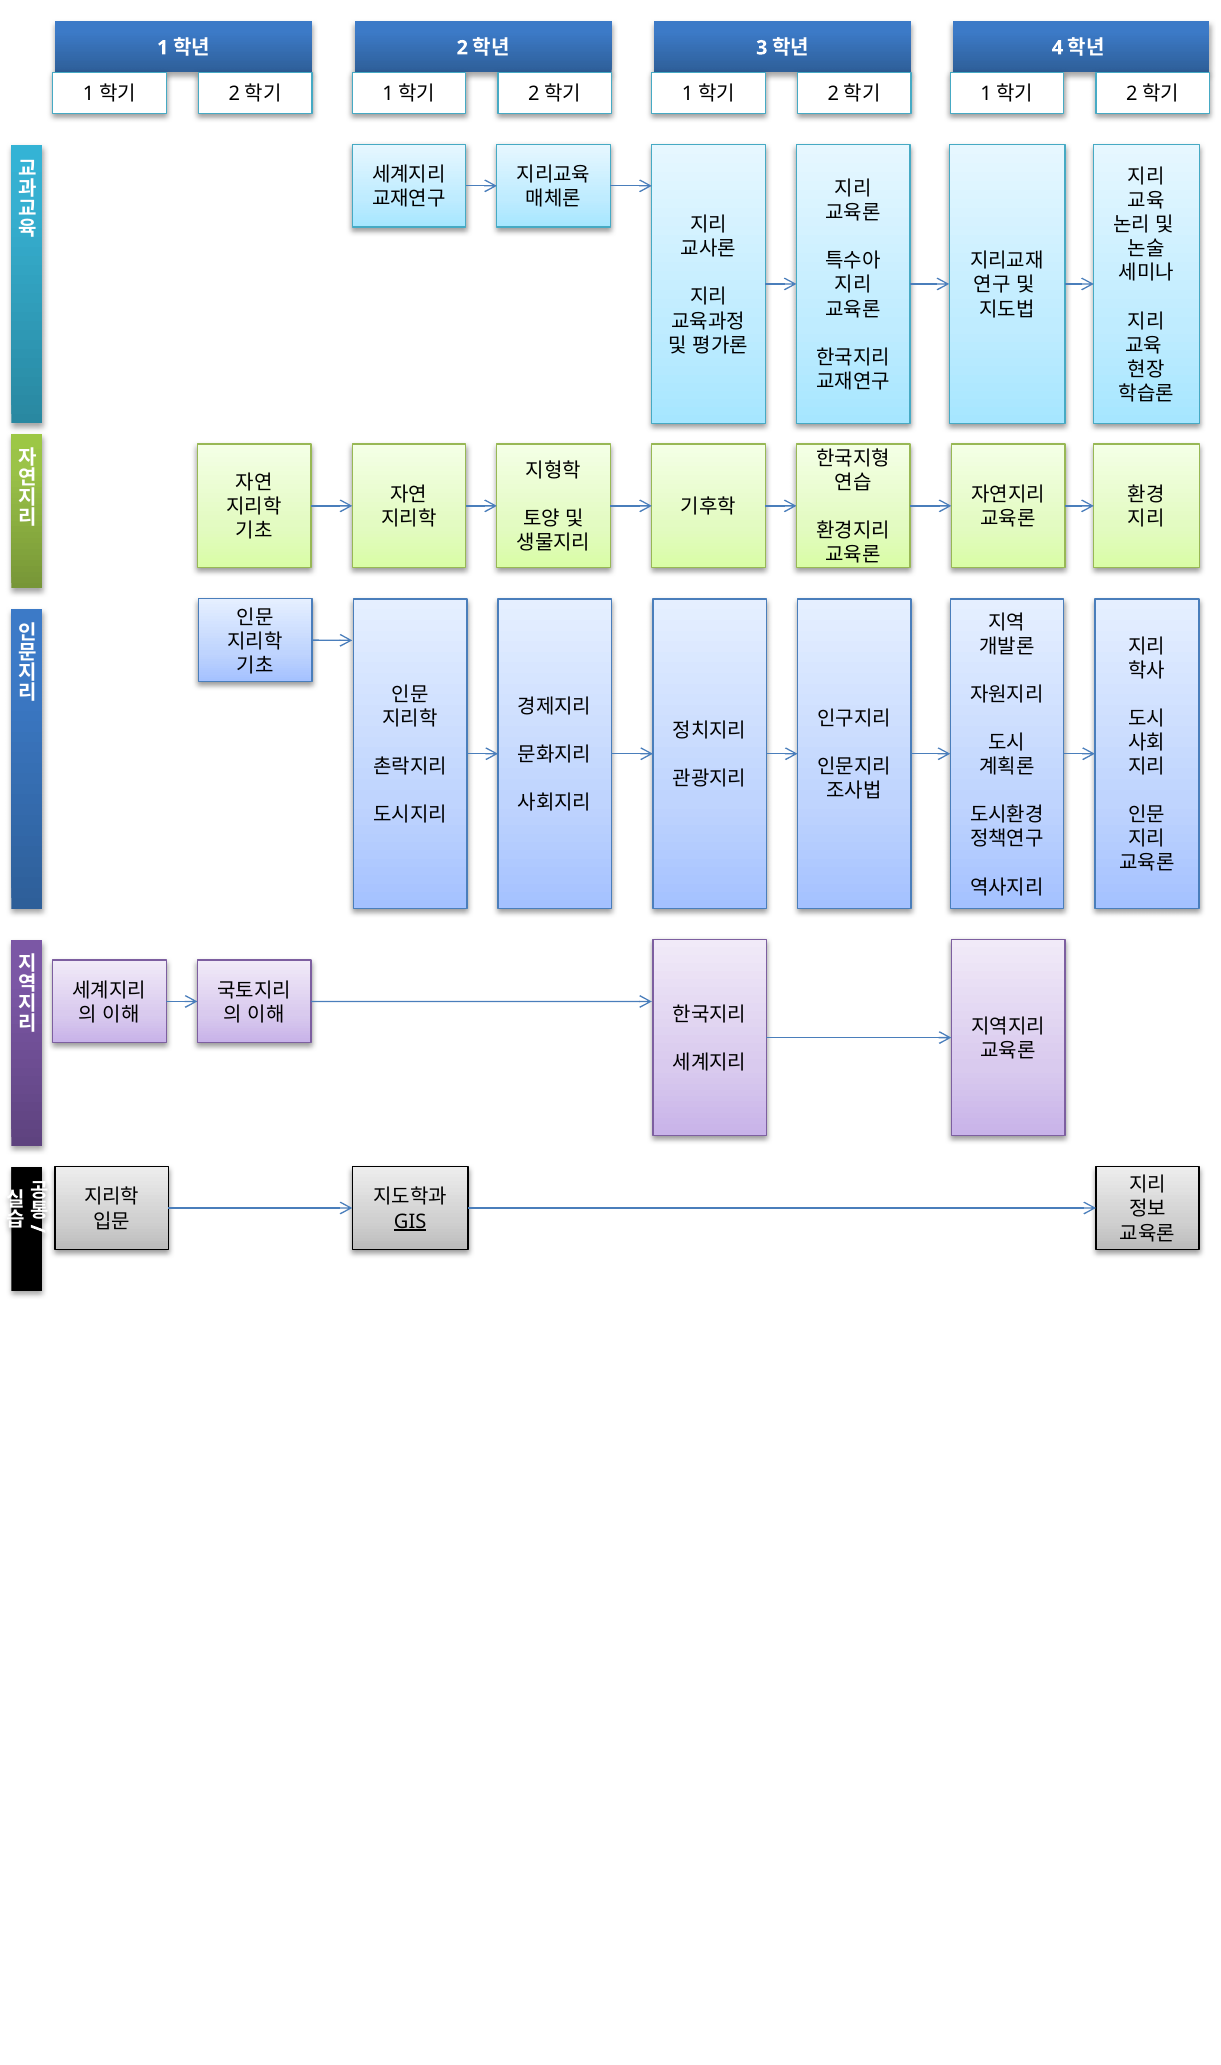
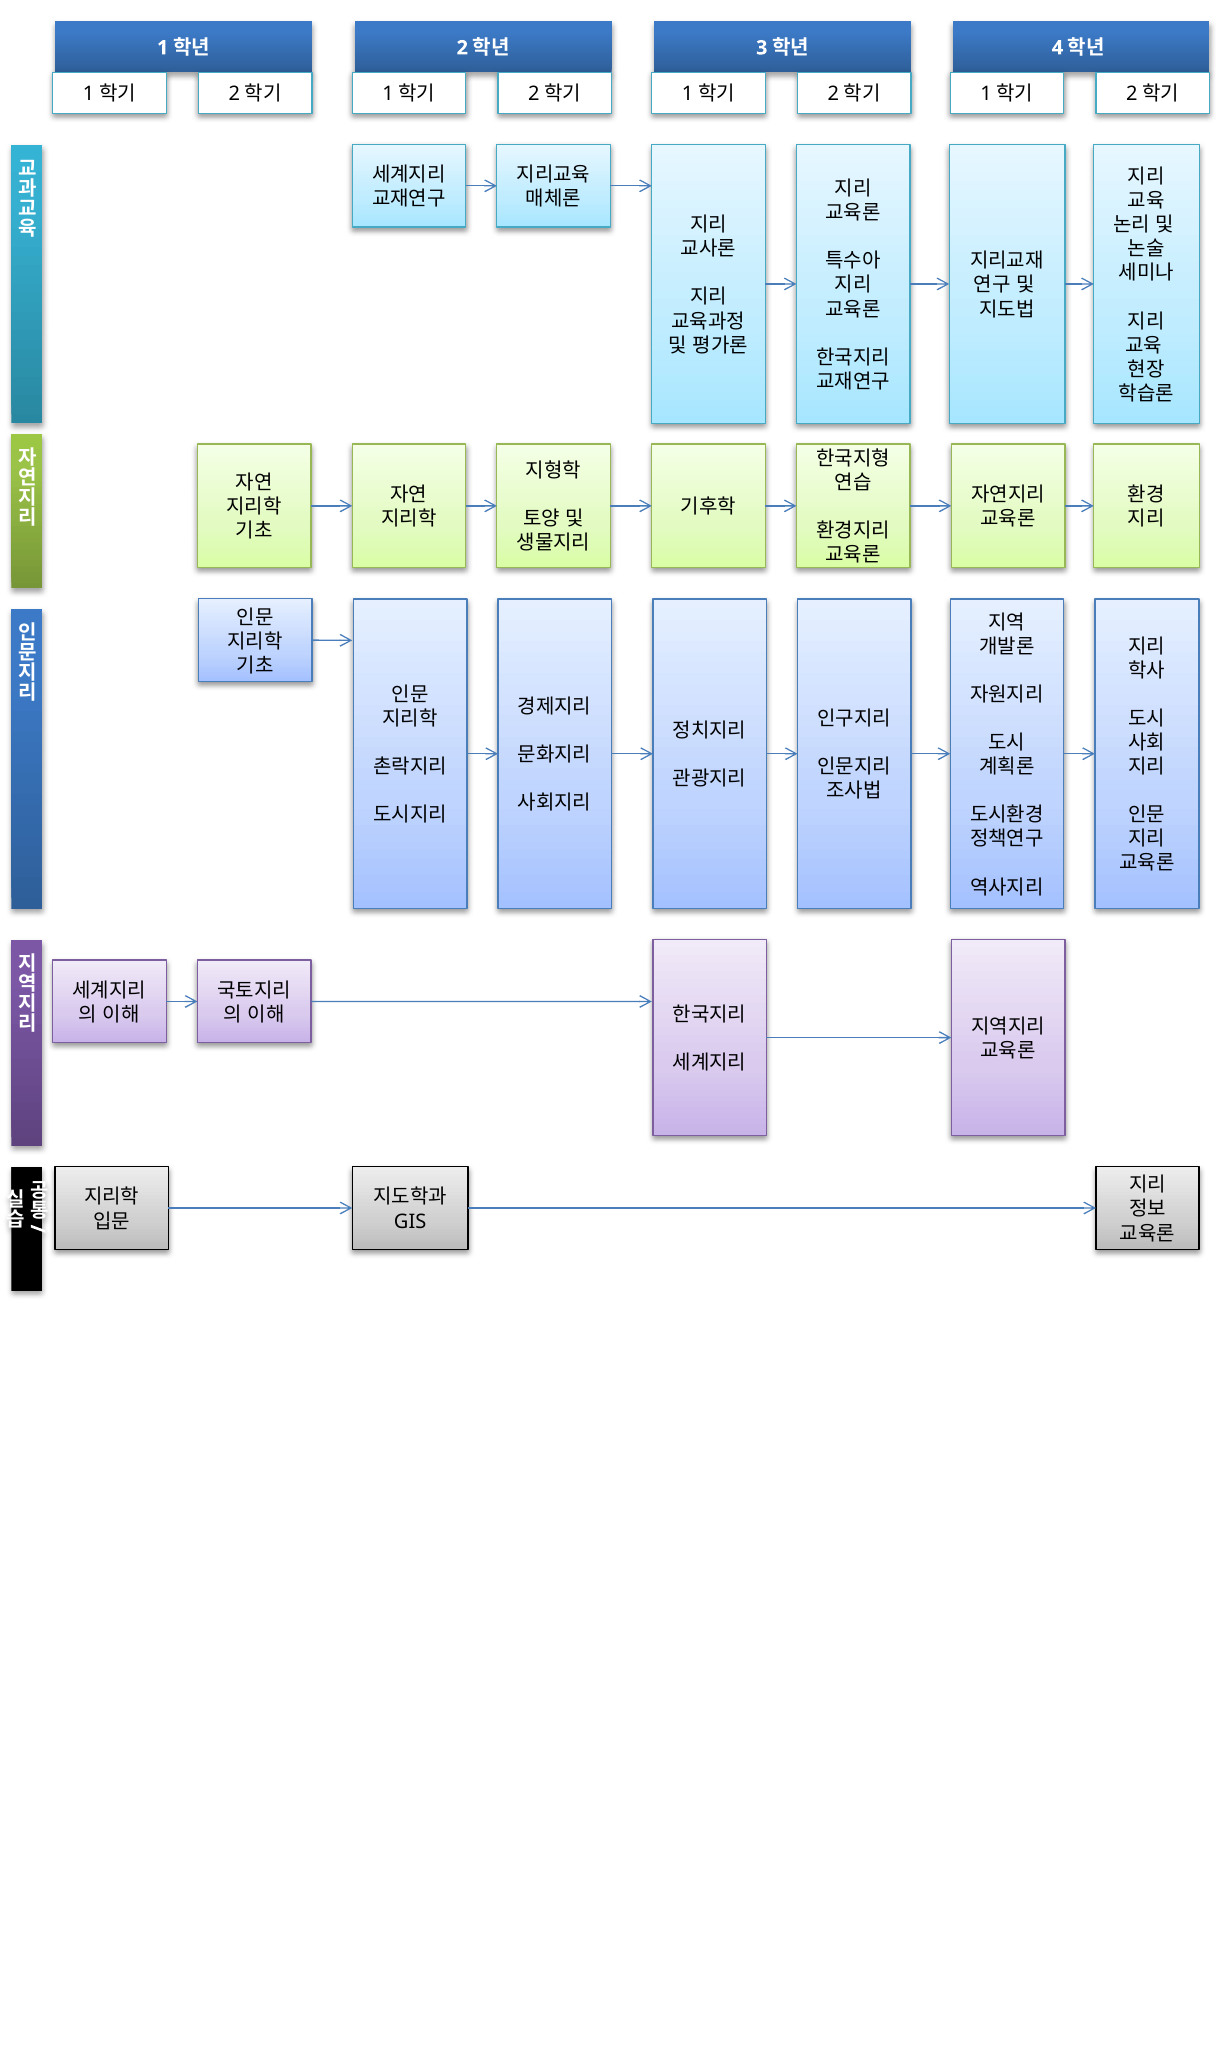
GIS underline: present -> none
